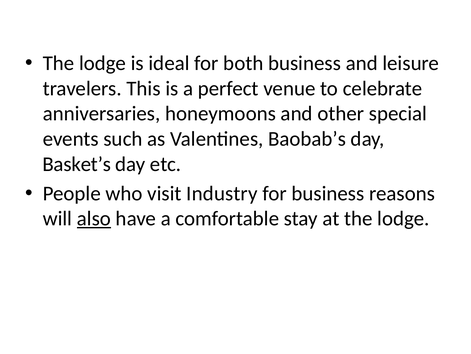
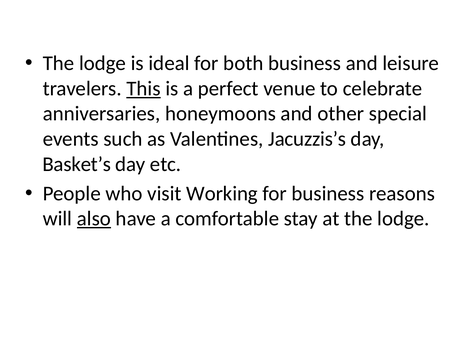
This underline: none -> present
Baobab’s: Baobab’s -> Jacuzzis’s
Industry: Industry -> Working
